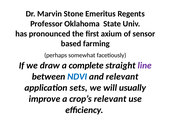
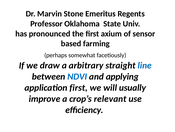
complete: complete -> arbitrary
line colour: purple -> blue
and relevant: relevant -> applying
application sets: sets -> first
